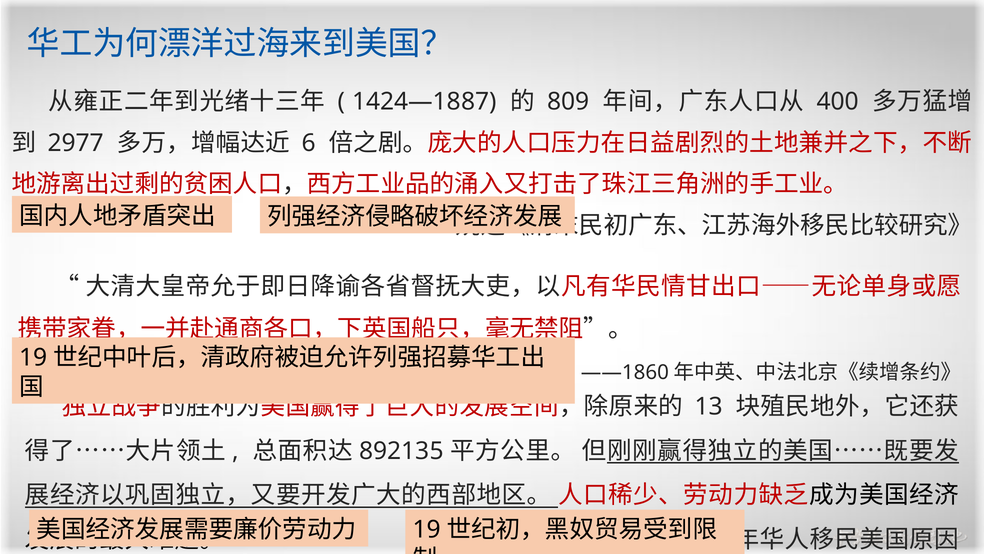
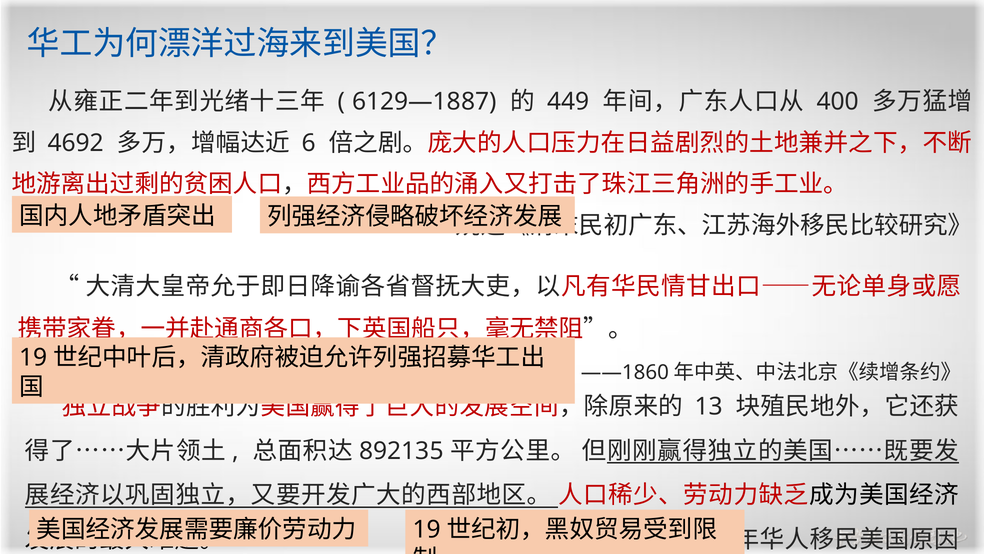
1424—1887: 1424—1887 -> 6129—1887
809: 809 -> 449
2977: 2977 -> 4692
